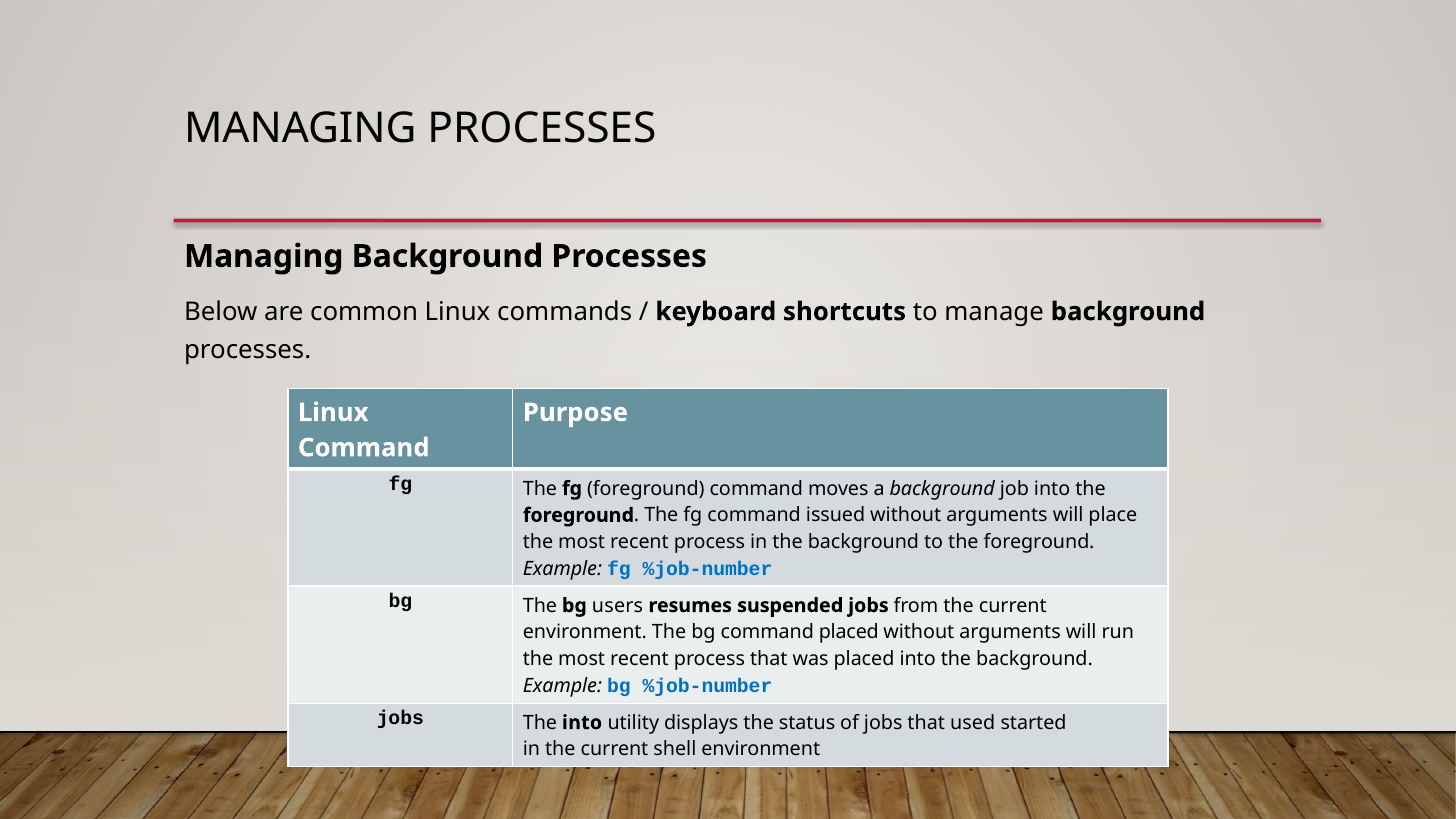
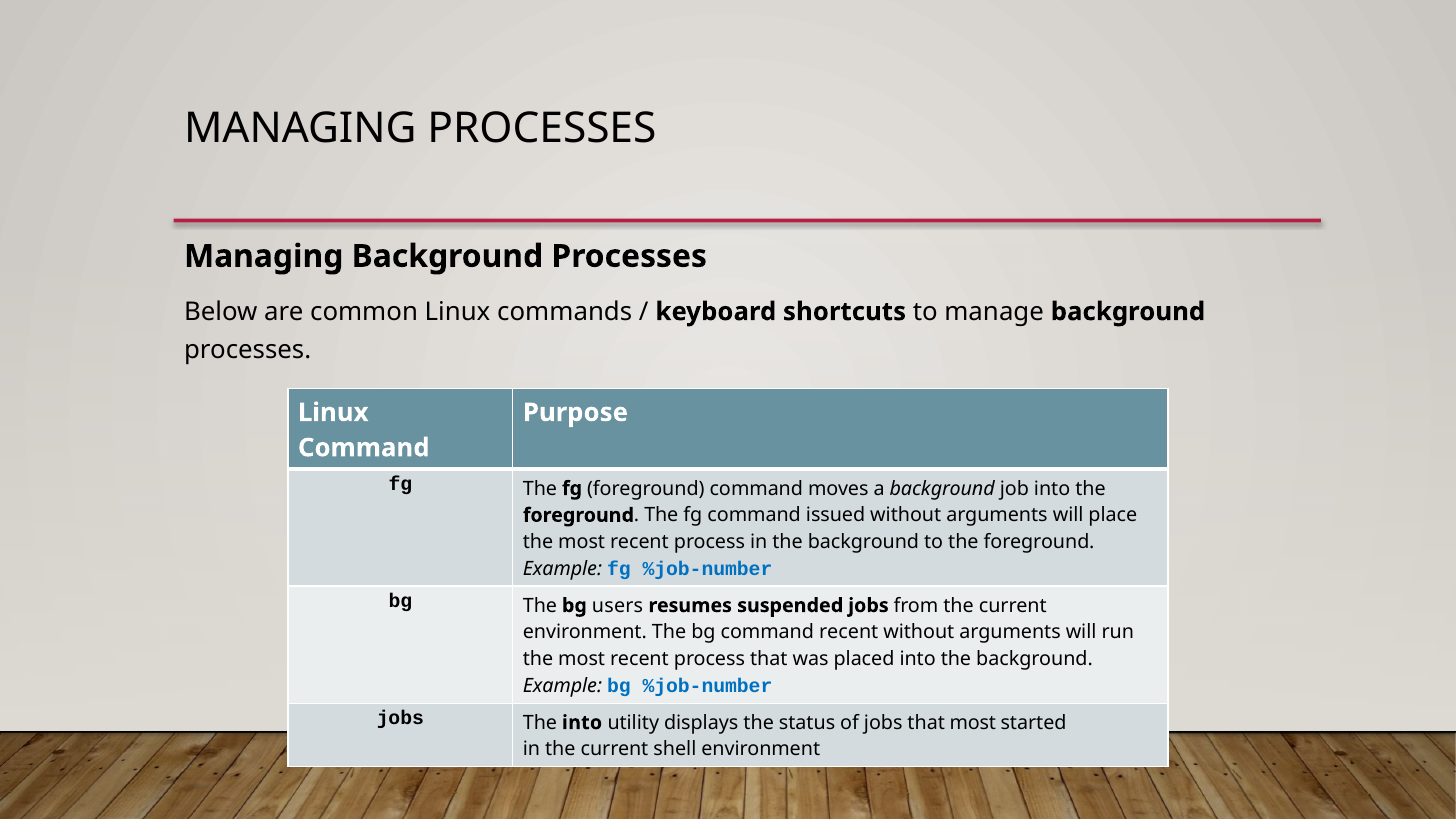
command placed: placed -> recent
that used: used -> most
